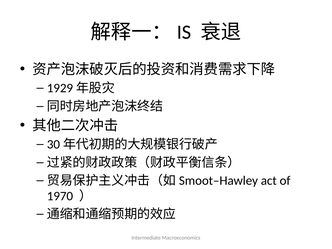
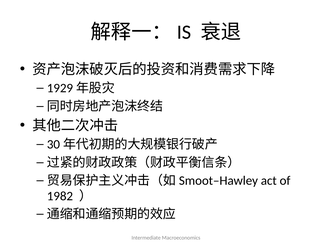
1970: 1970 -> 1982
